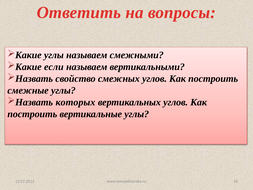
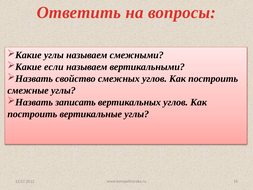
которых: которых -> записать
